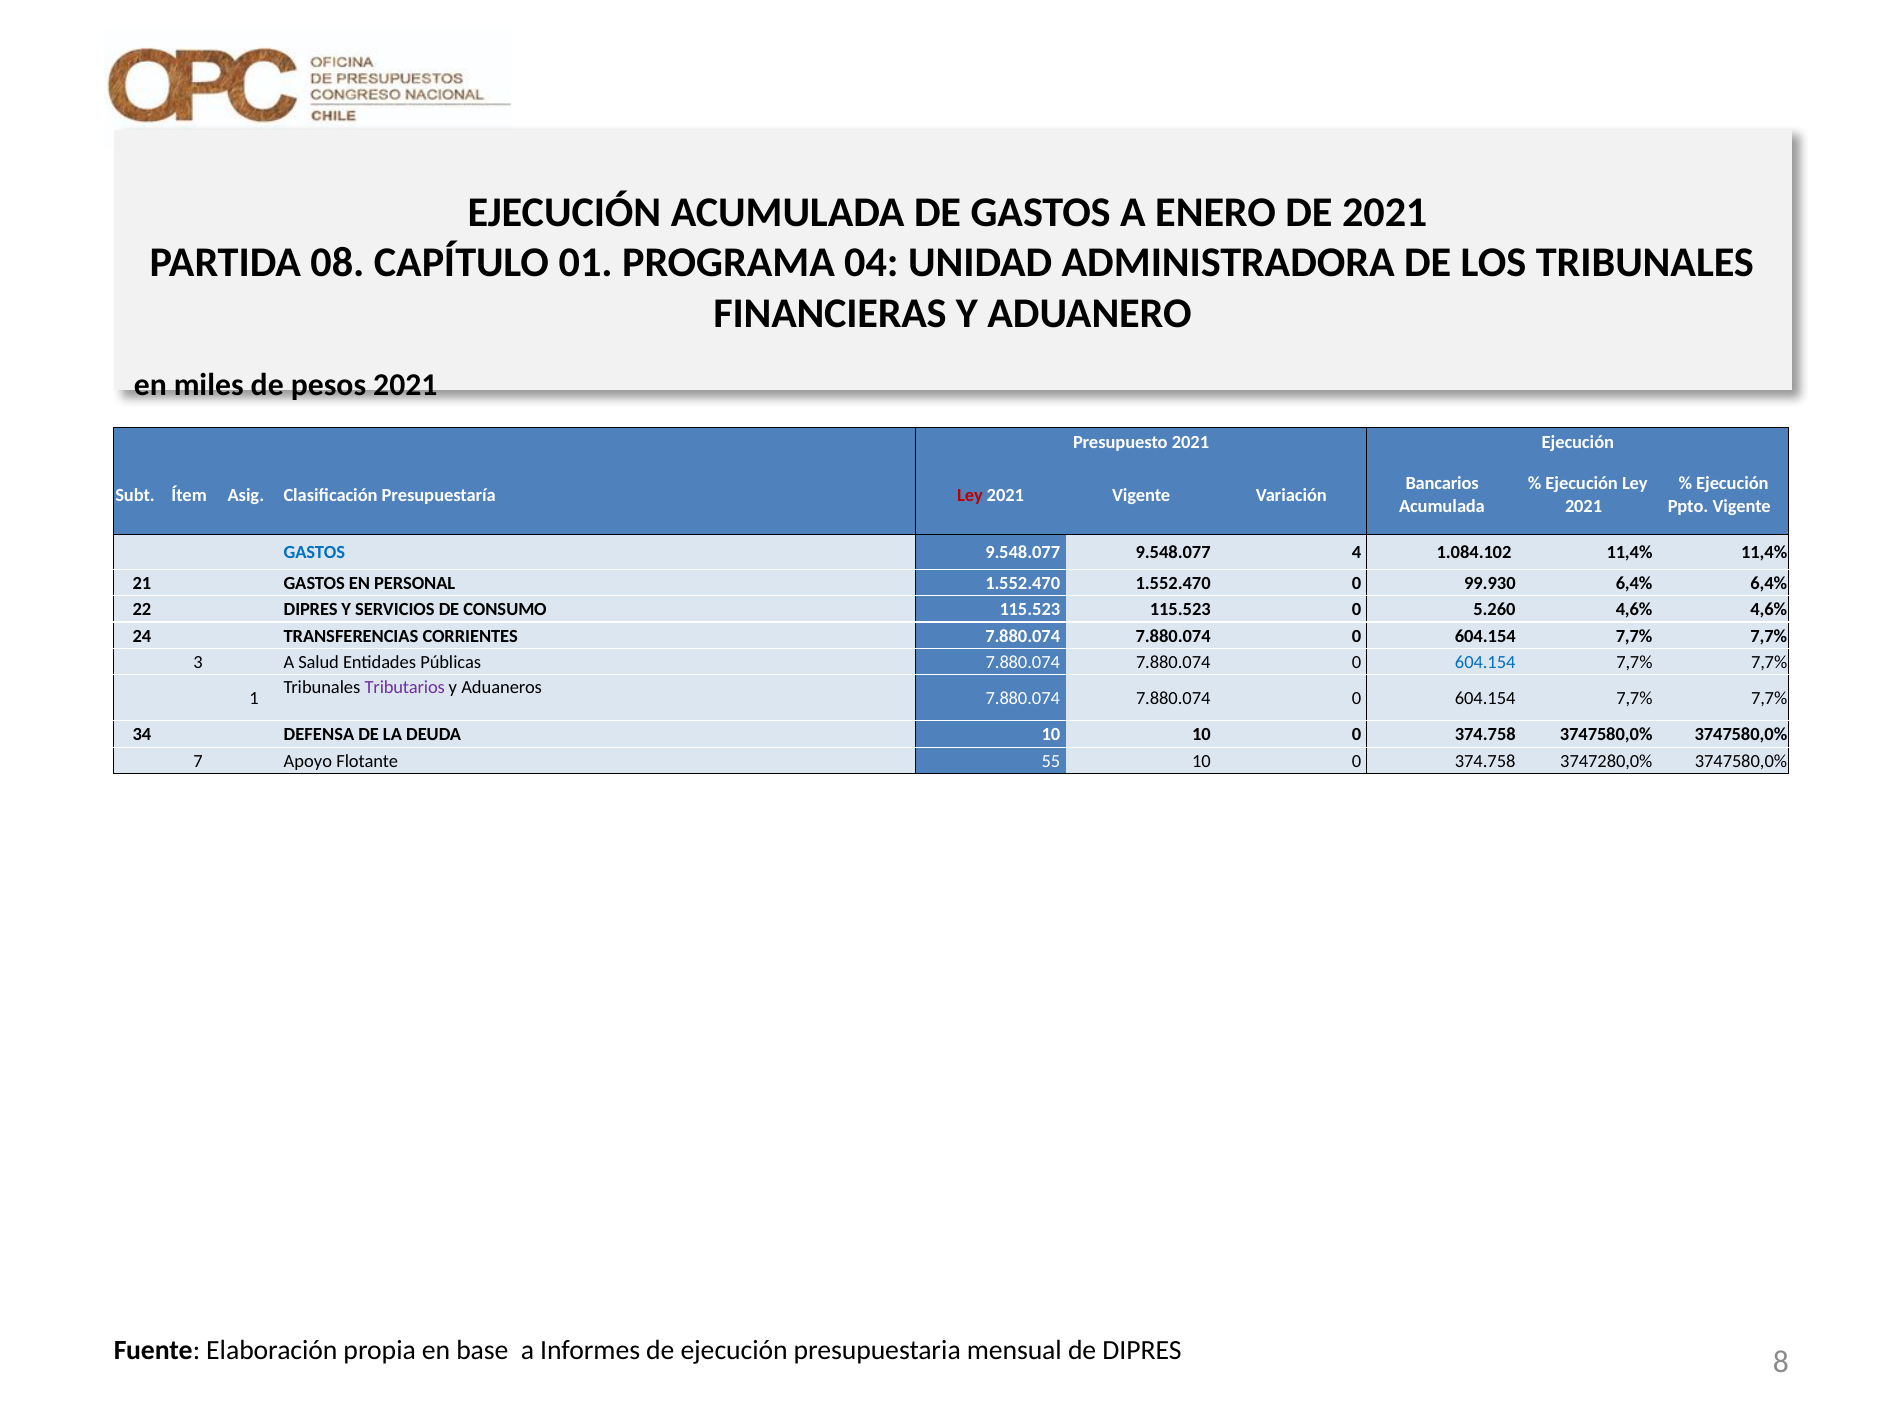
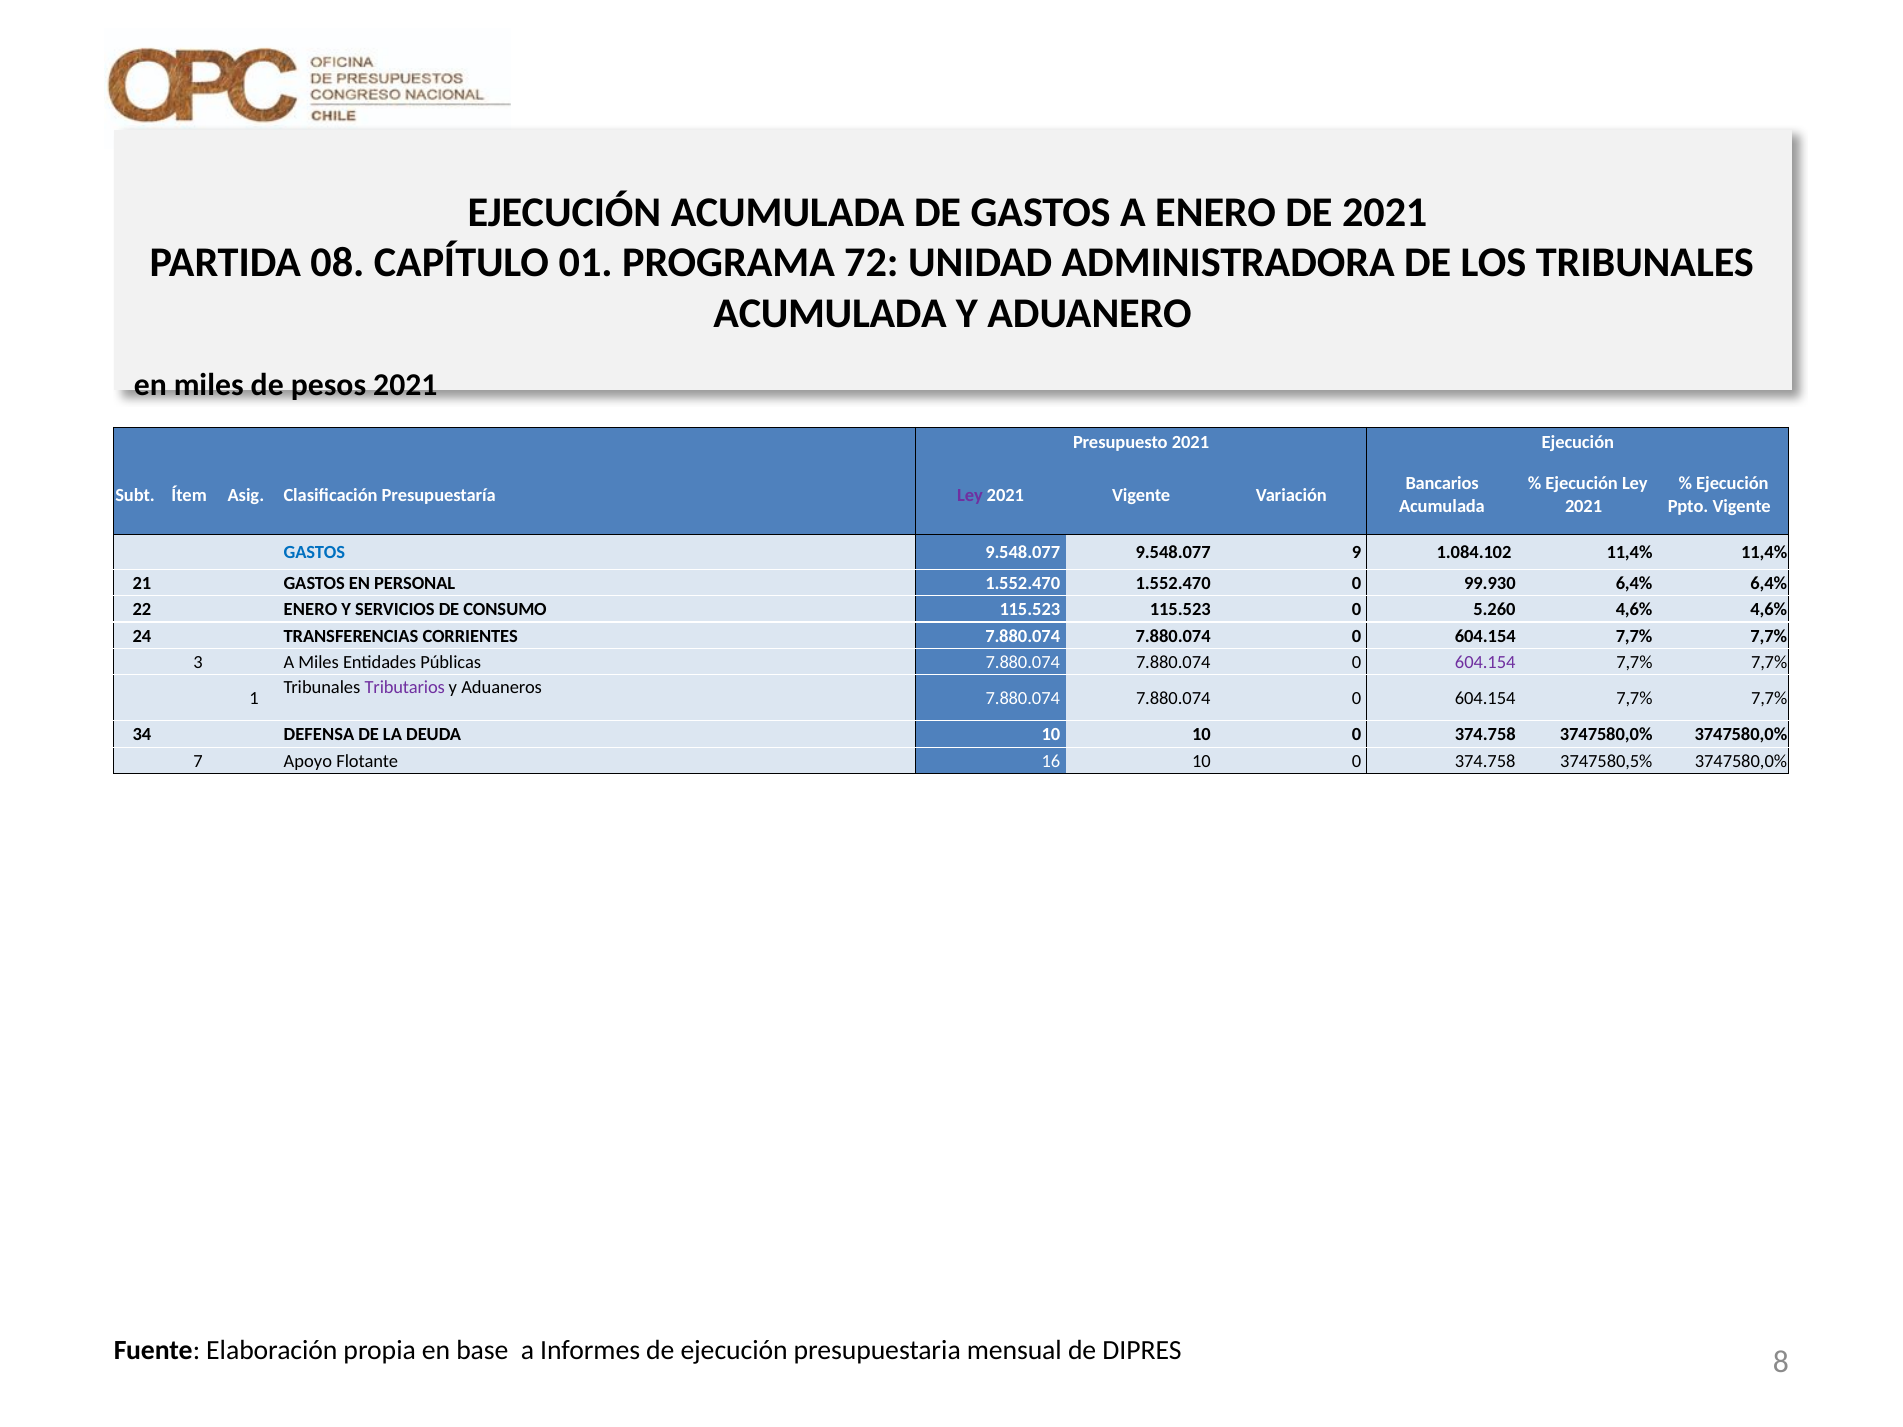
04: 04 -> 72
FINANCIERAS at (830, 314): FINANCIERAS -> ACUMULADA
Ley at (970, 495) colour: red -> purple
4: 4 -> 9
22 DIPRES: DIPRES -> ENERO
A Salud: Salud -> Miles
604.154 at (1485, 662) colour: blue -> purple
55: 55 -> 16
3747280,0%: 3747280,0% -> 3747580,5%
